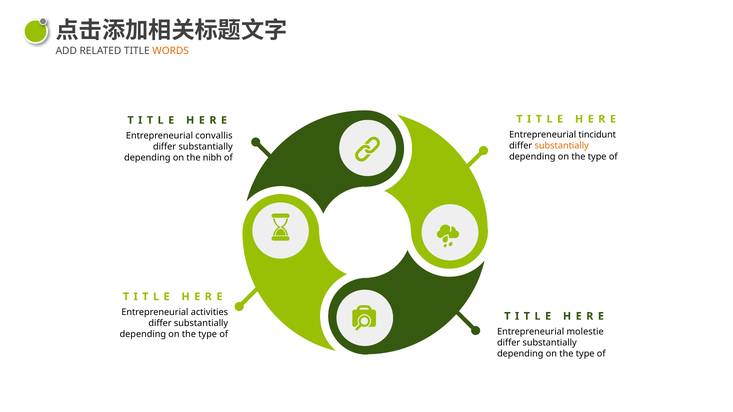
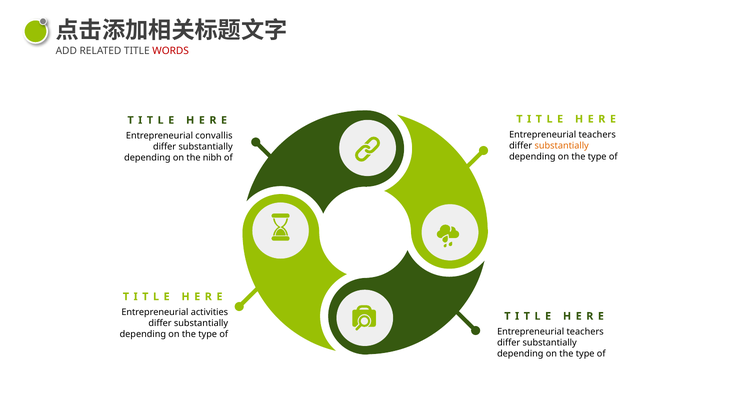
WORDS colour: orange -> red
tincidunt at (597, 135): tincidunt -> teachers
molestie at (585, 332): molestie -> teachers
